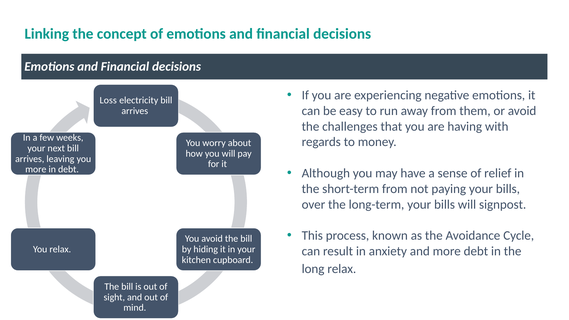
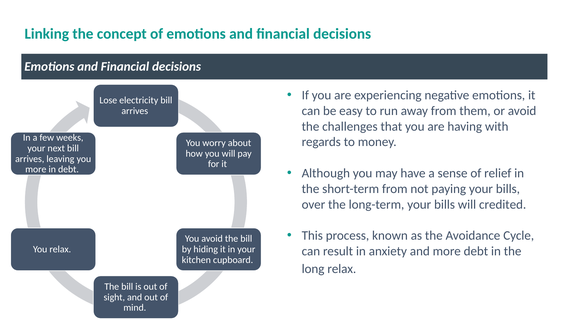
Loss: Loss -> Lose
signpost: signpost -> credited
